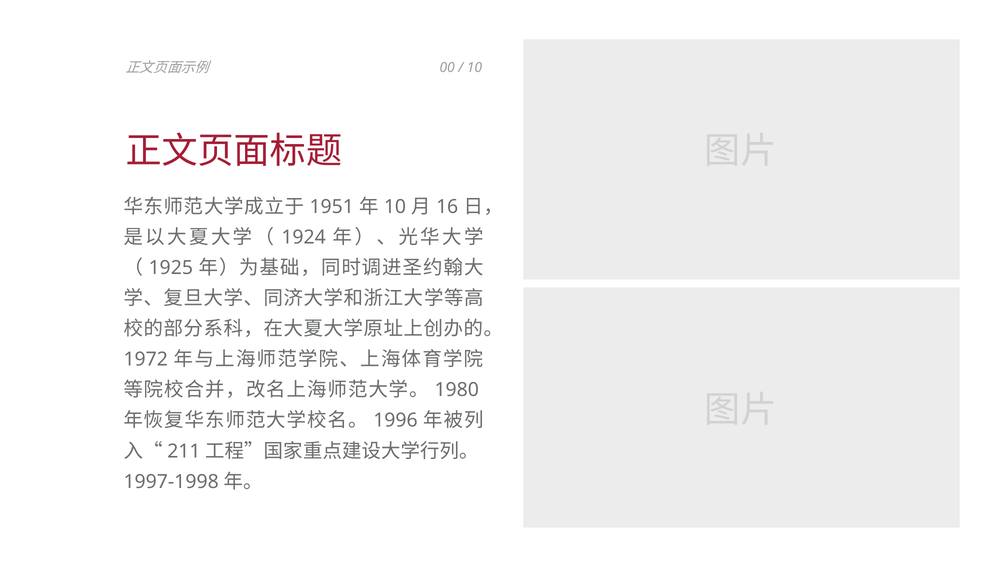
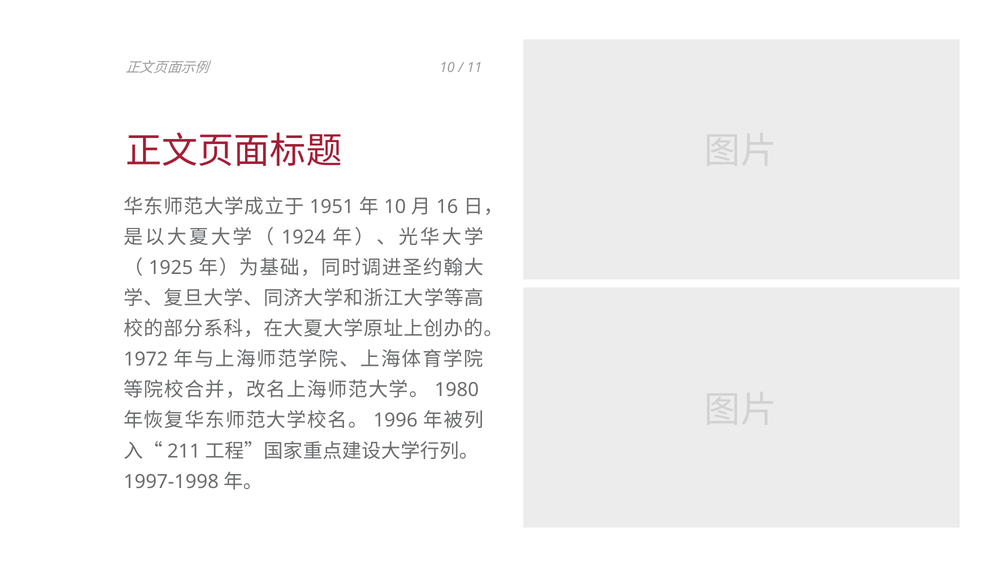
00 at (447, 68): 00 -> 10
10 at (474, 68): 10 -> 11
